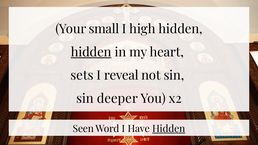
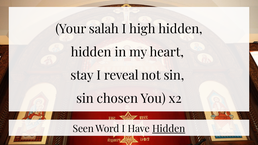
small: small -> salah
hidden at (91, 52) underline: present -> none
sets: sets -> stay
deeper: deeper -> chosen
